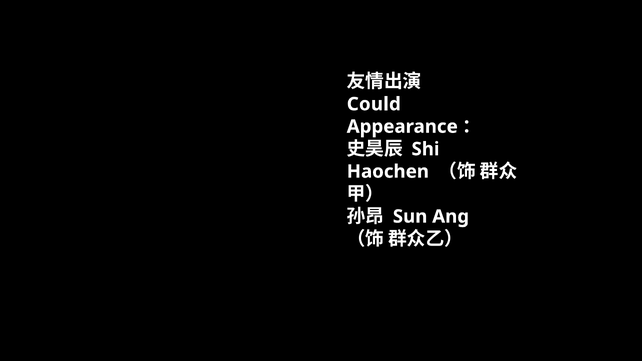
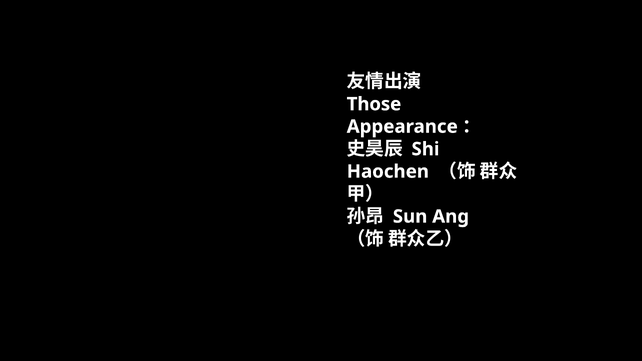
Could: Could -> Those
